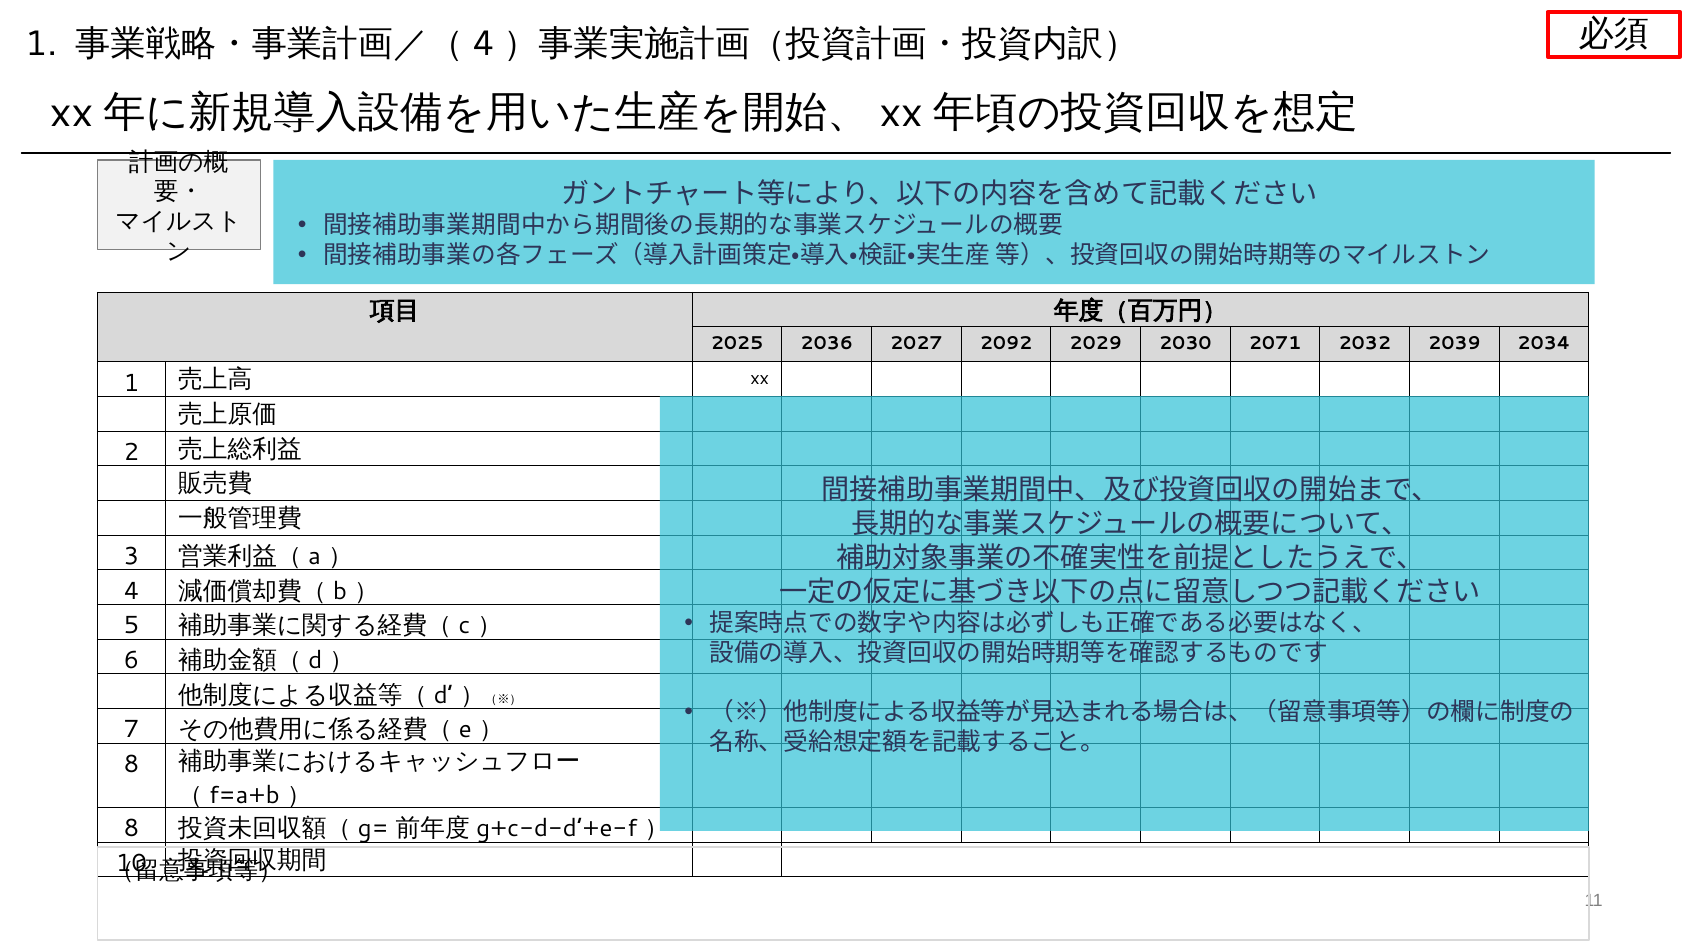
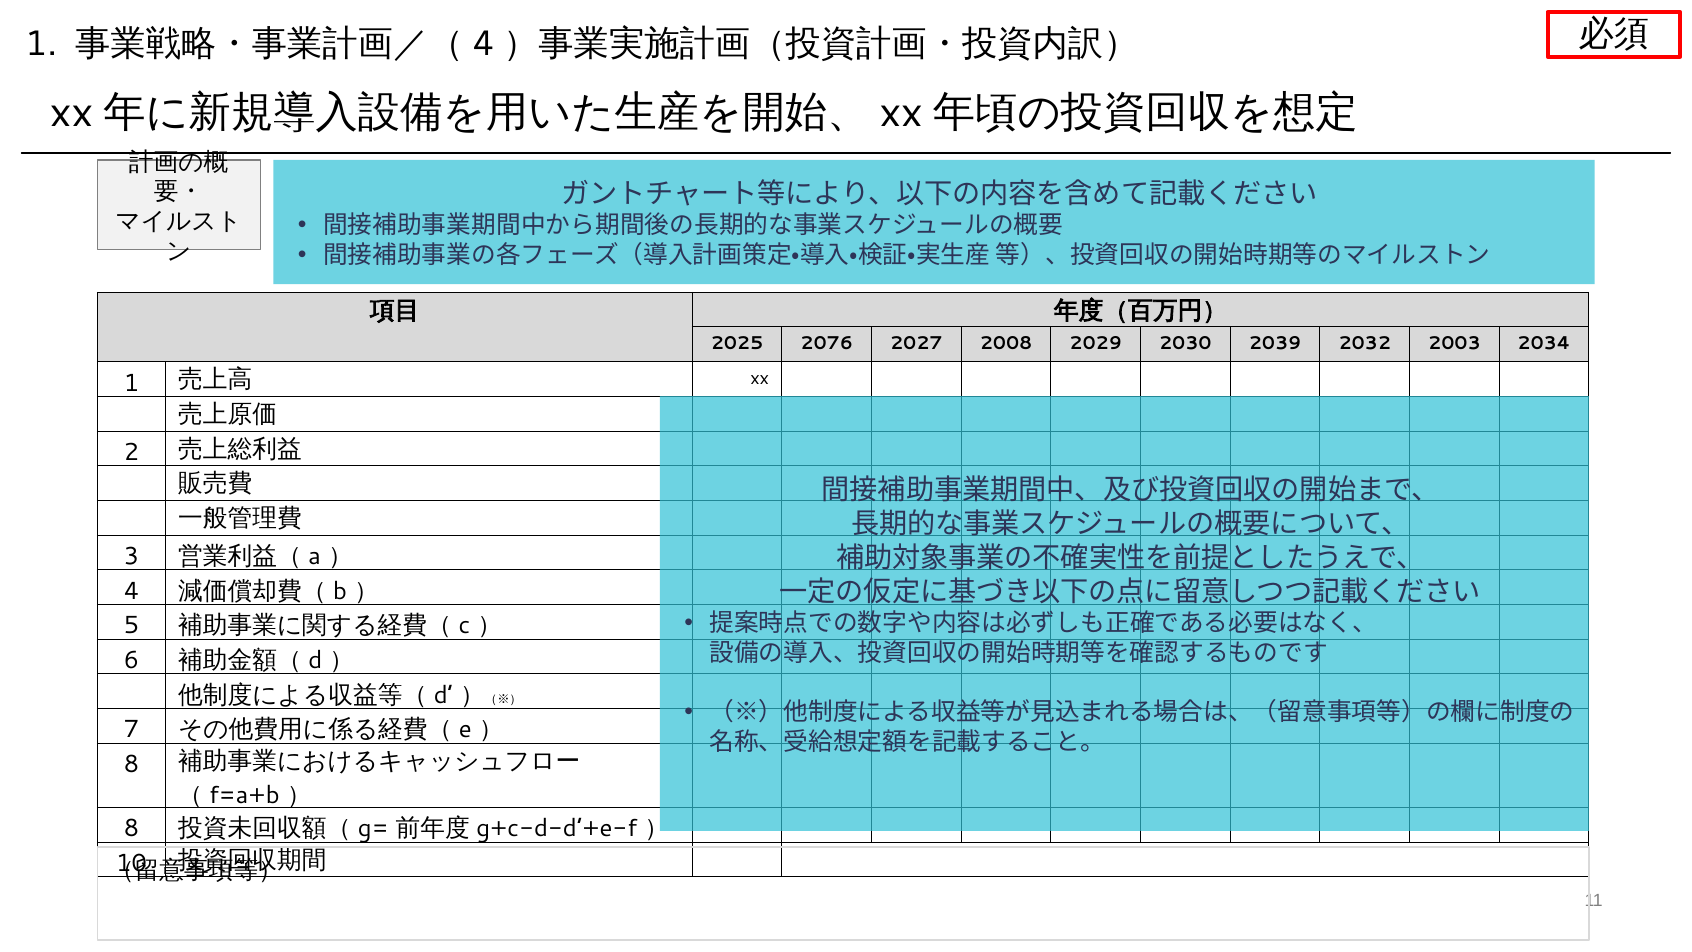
2036: 2036 -> 2076
2092: 2092 -> 2008
2071: 2071 -> 2039
2039: 2039 -> 2003
